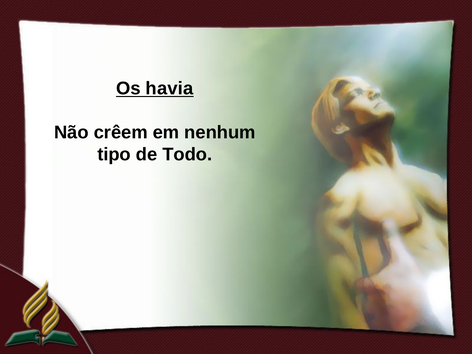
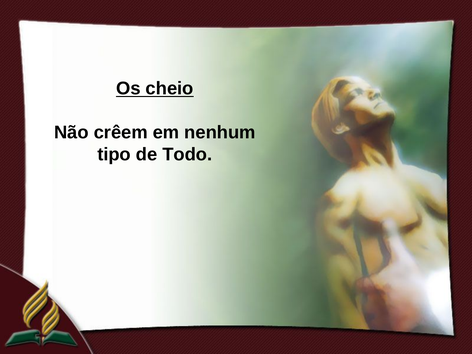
havia: havia -> cheio
